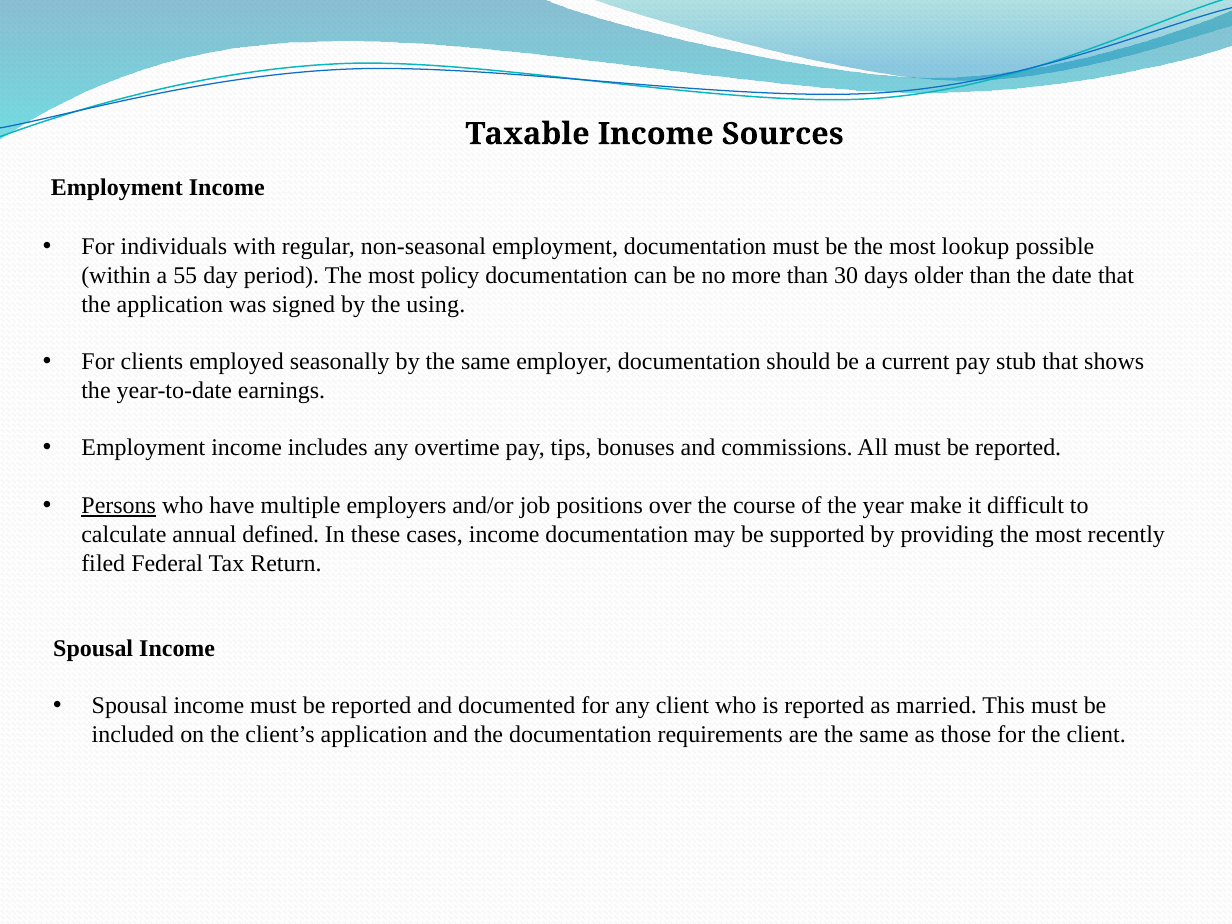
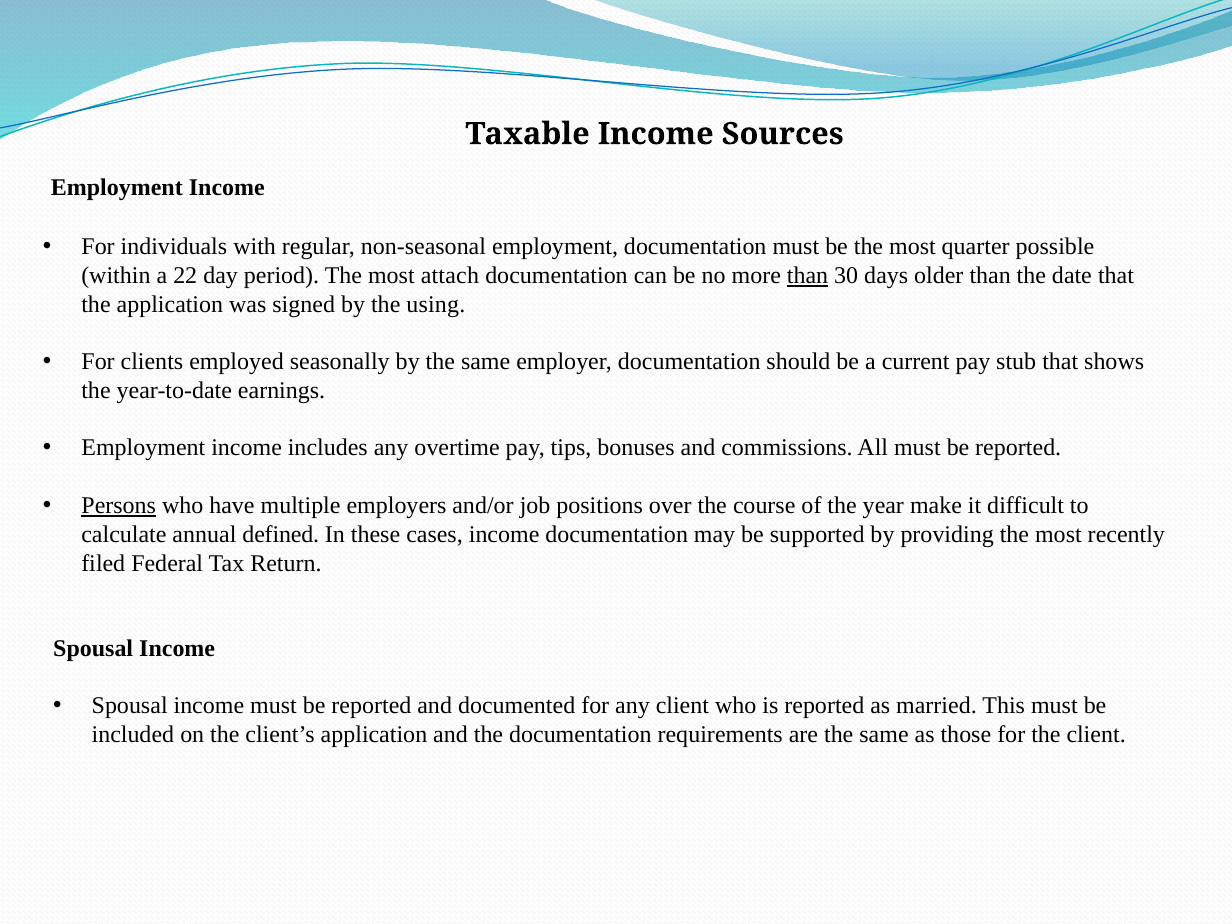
lookup: lookup -> quarter
55: 55 -> 22
policy: policy -> attach
than at (808, 276) underline: none -> present
